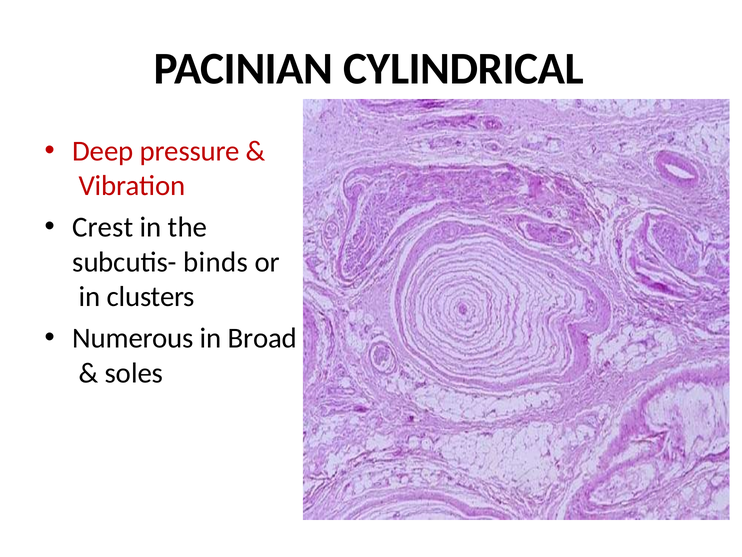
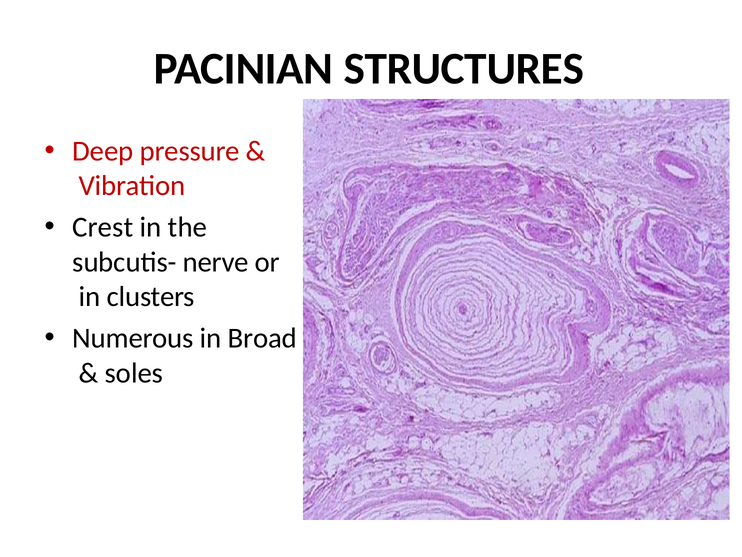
CYLINDRICAL: CYLINDRICAL -> STRUCTURES
binds: binds -> nerve
